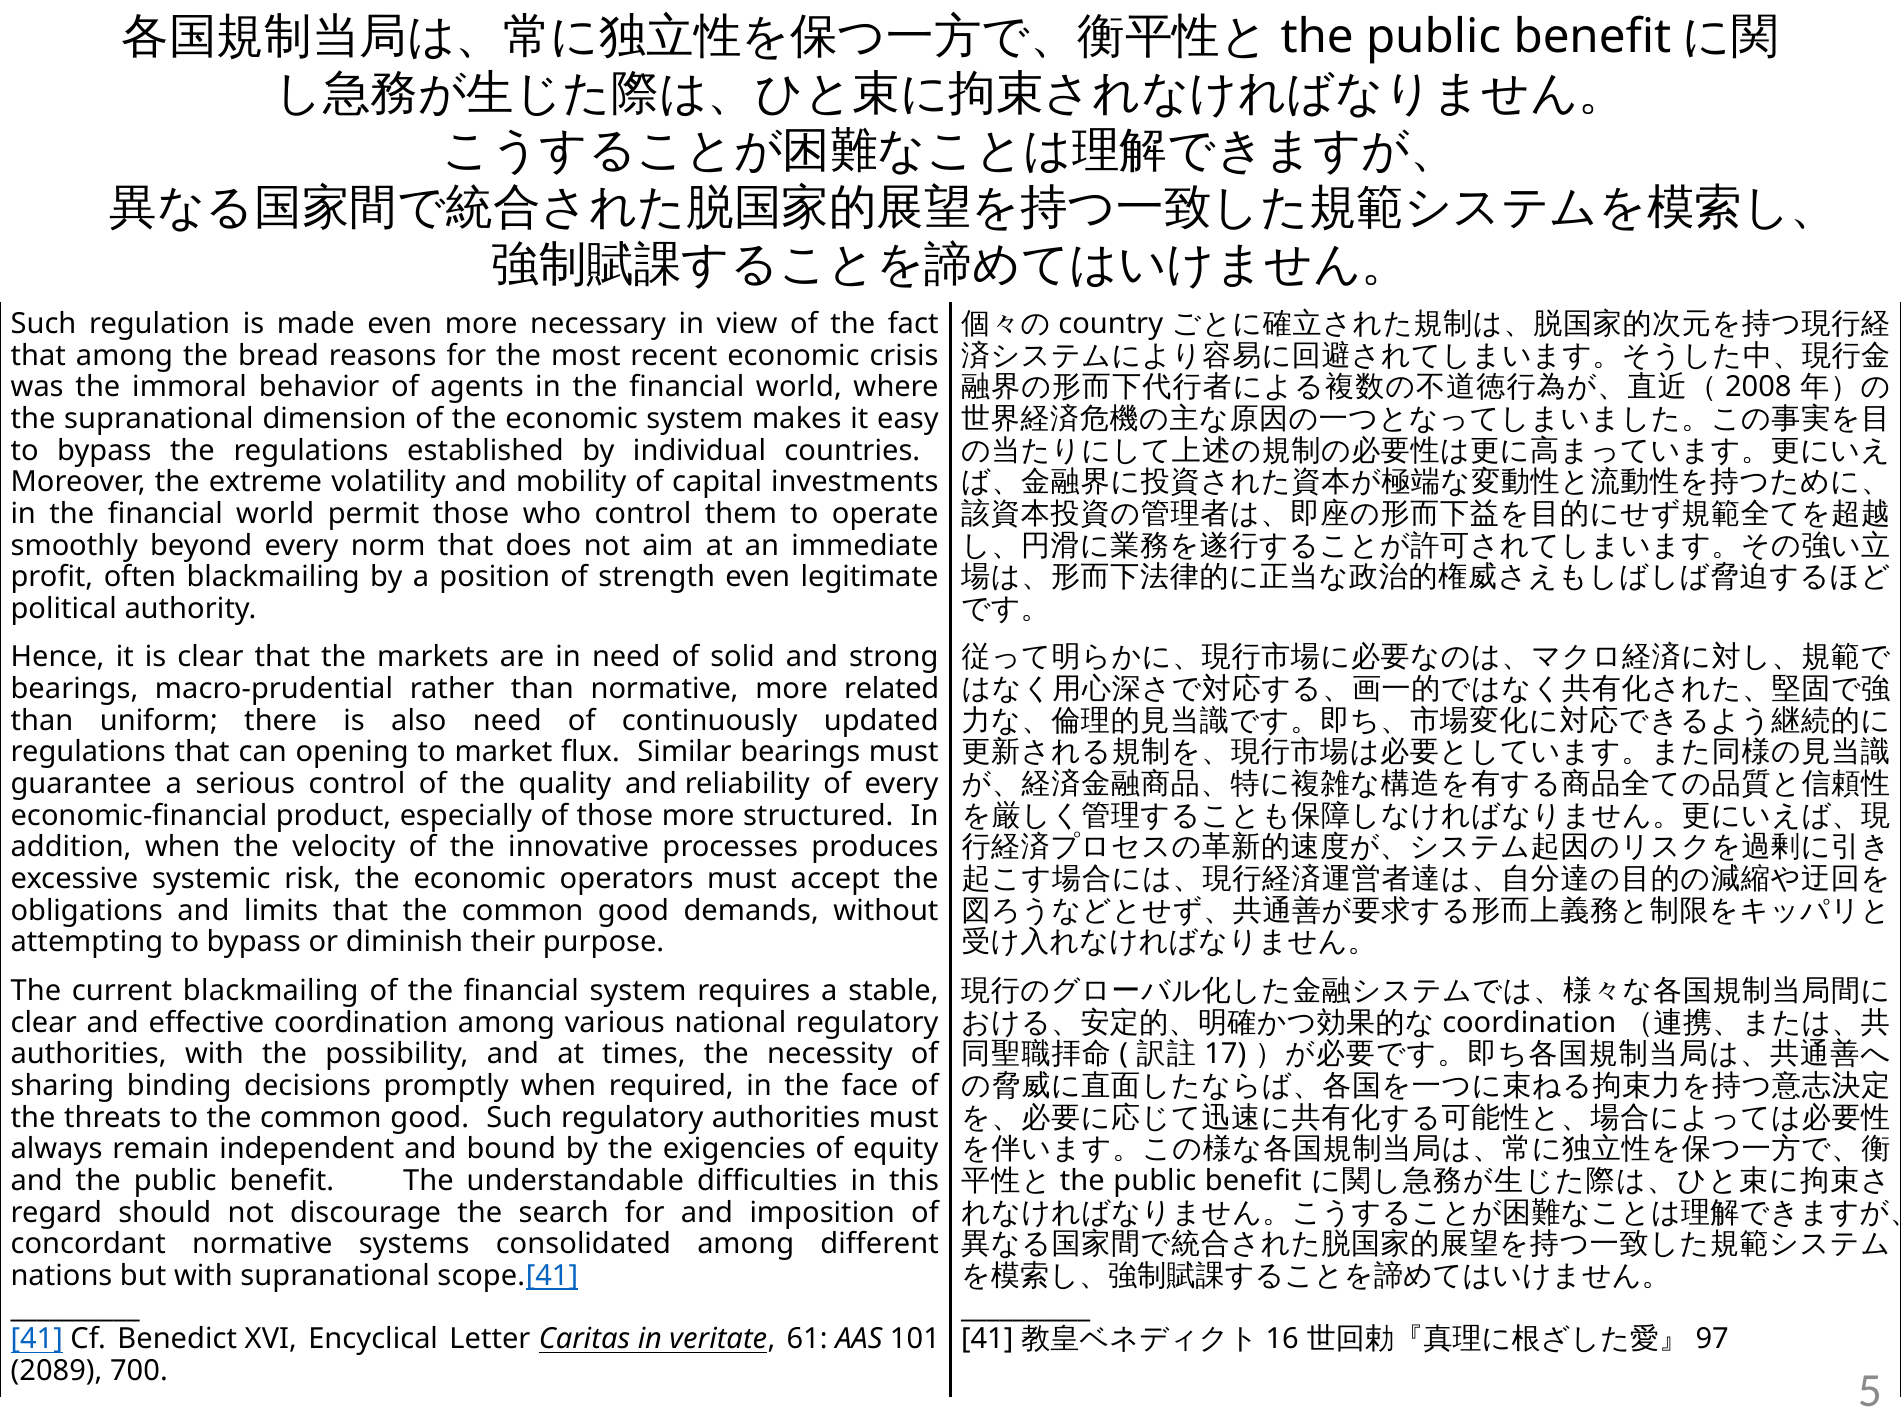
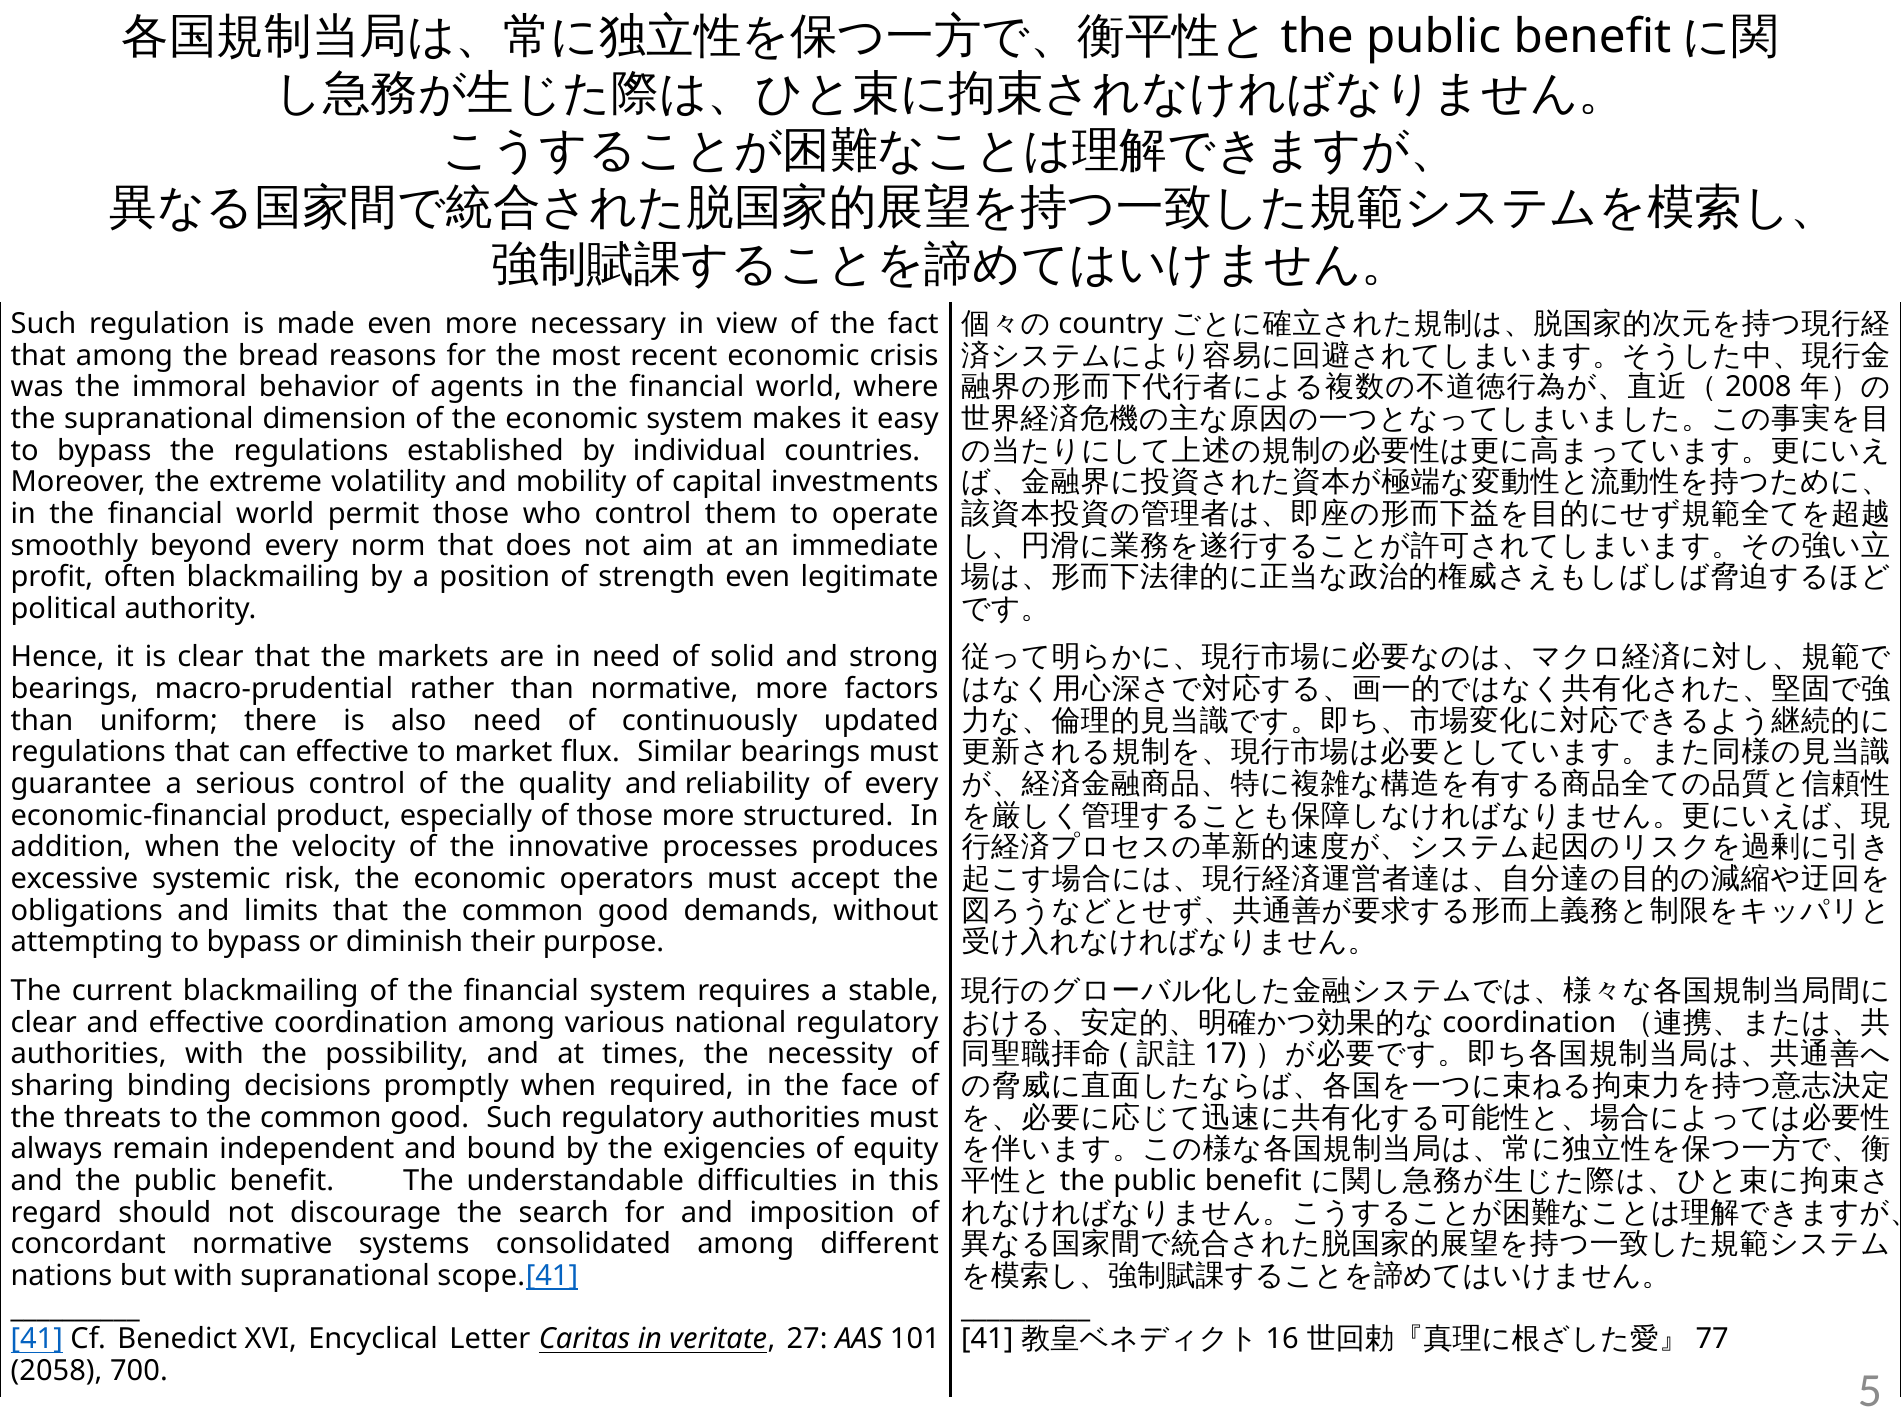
related: related -> factors
can opening: opening -> effective
61: 61 -> 27
97: 97 -> 77
2089: 2089 -> 2058
